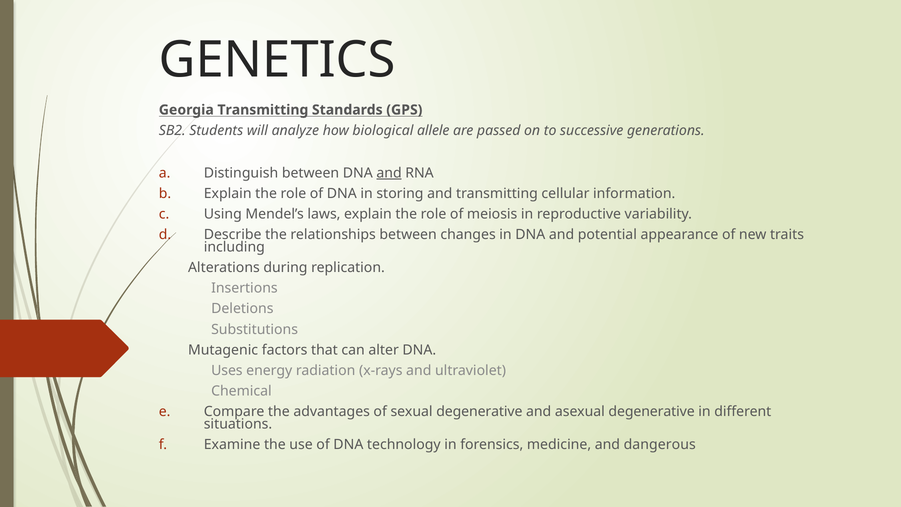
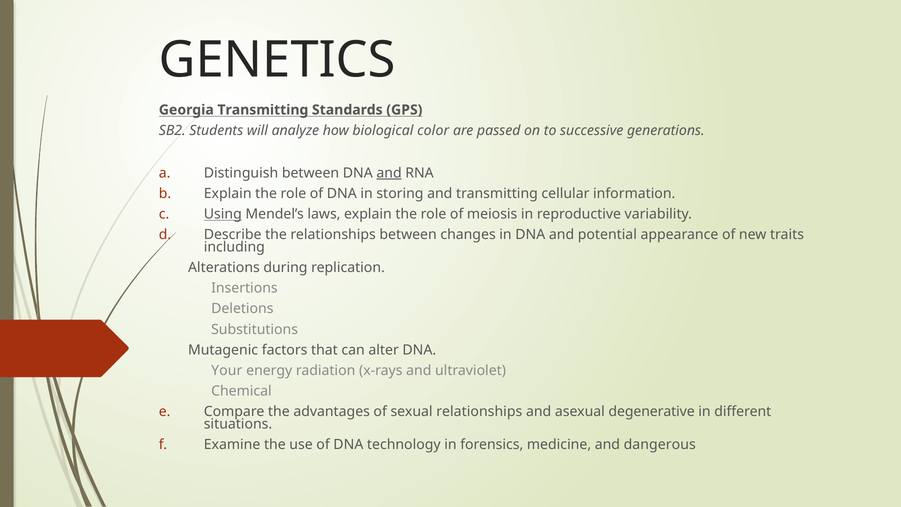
allele: allele -> color
Using underline: none -> present
Uses: Uses -> Your
sexual degenerative: degenerative -> relationships
